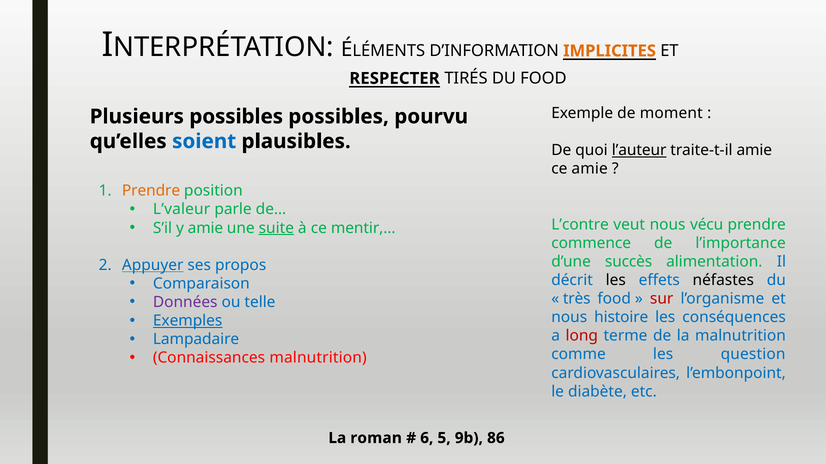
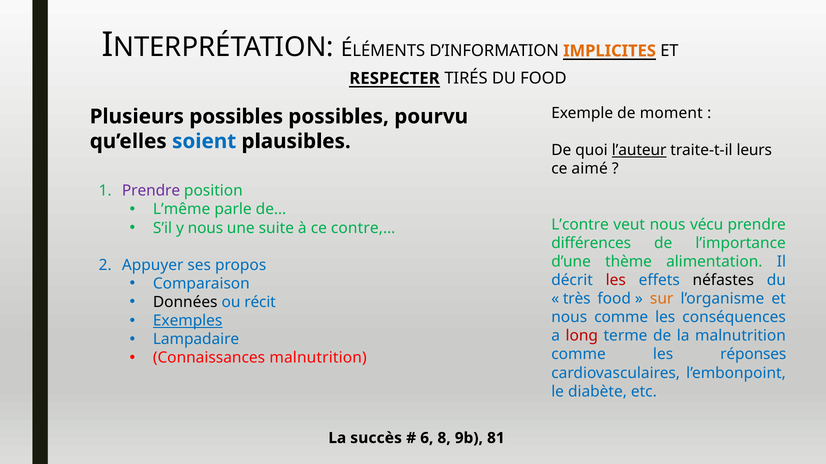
traite-t-il amie: amie -> leurs
ce amie: amie -> aimé
Prendre at (151, 191) colour: orange -> purple
L’valeur: L’valeur -> L’même
y amie: amie -> nous
suite underline: present -> none
mentir,…: mentir,… -> contre,…
commence: commence -> différences
succès: succès -> thème
Appuyer underline: present -> none
les at (616, 281) colour: black -> red
Données colour: purple -> black
telle: telle -> récit
sur colour: red -> orange
nous histoire: histoire -> comme
question: question -> réponses
roman: roman -> succès
5: 5 -> 8
86: 86 -> 81
